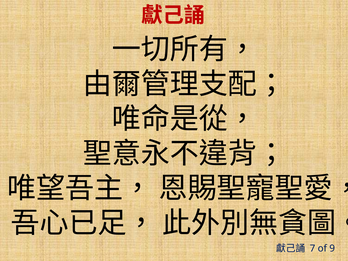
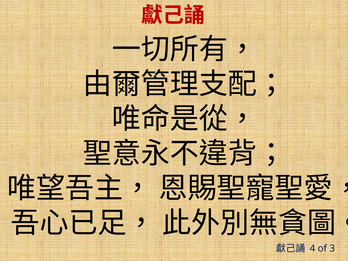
7: 7 -> 4
9: 9 -> 3
